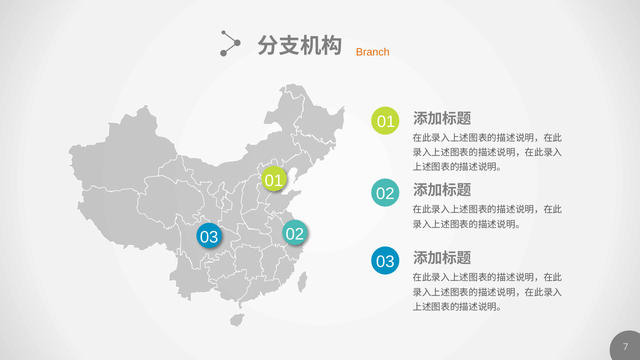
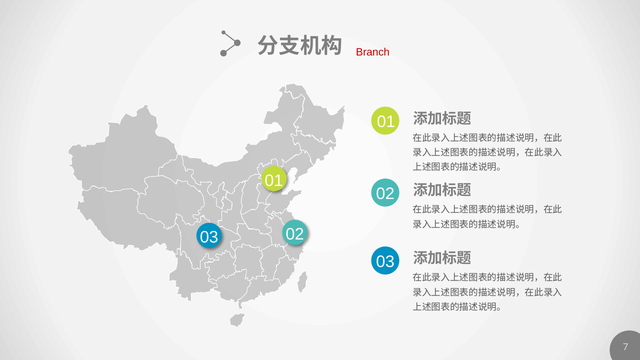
Branch colour: orange -> red
